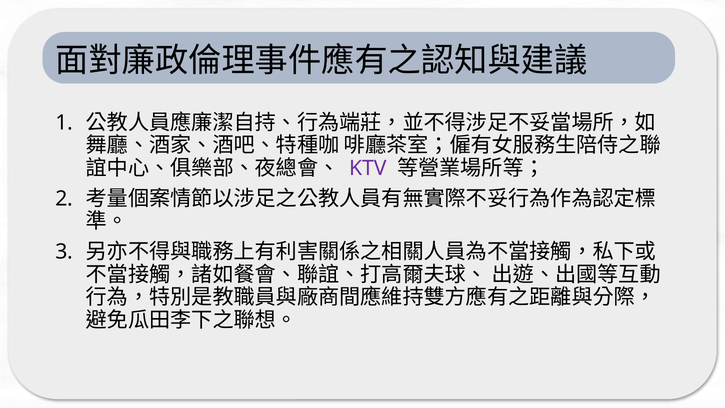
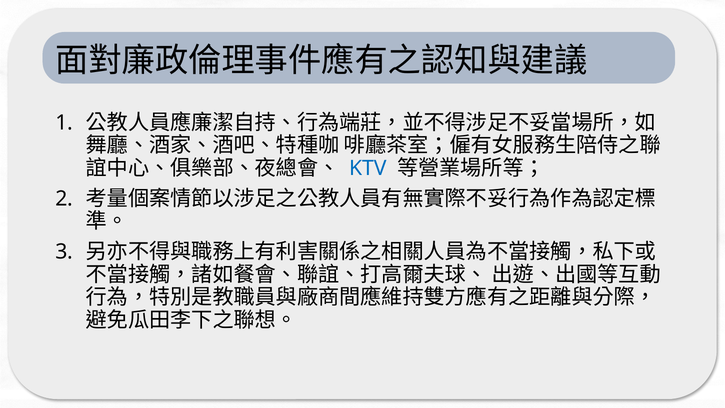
KTV colour: purple -> blue
